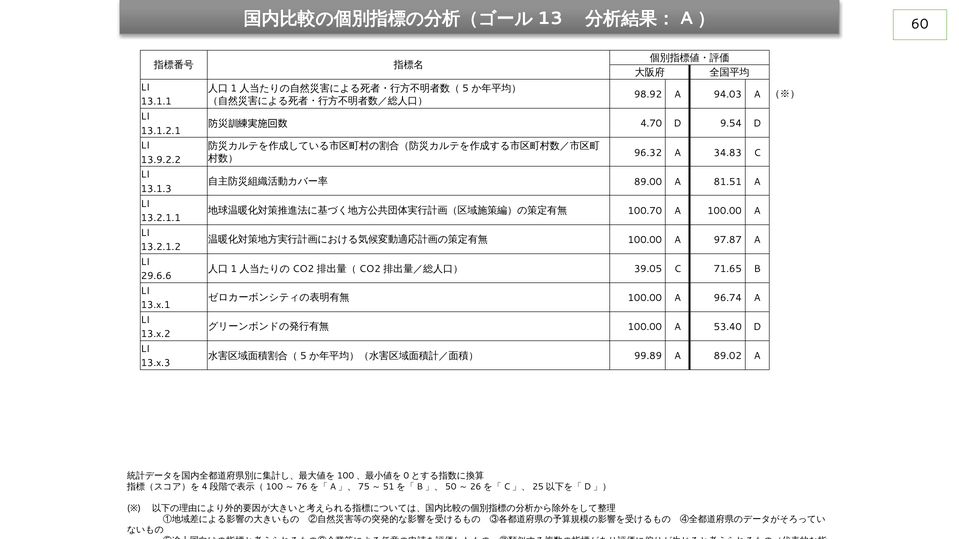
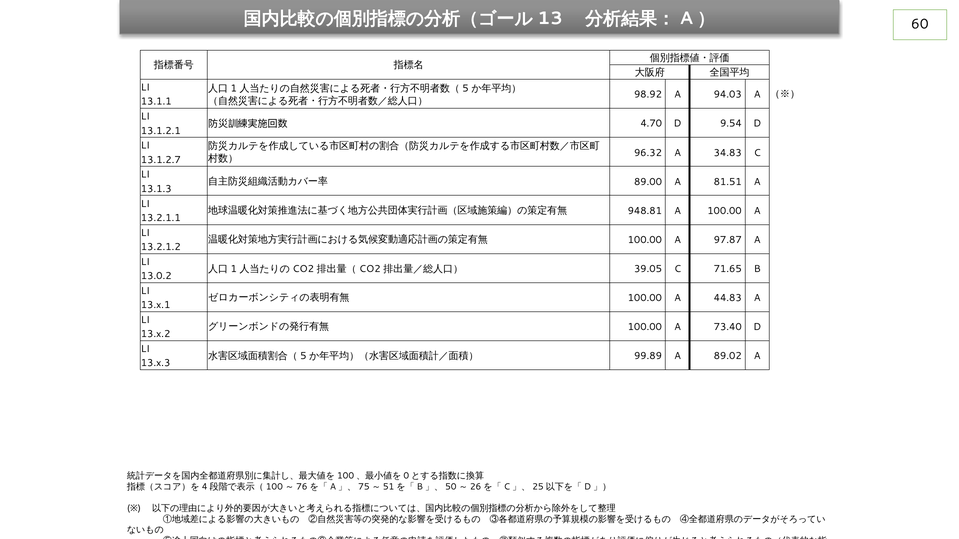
13.9.2.2: 13.9.2.2 -> 13.1.2.7
100.70: 100.70 -> 948.81
29.6.6: 29.6.6 -> 13.0.2
96.74: 96.74 -> 44.83
53.40: 53.40 -> 73.40
